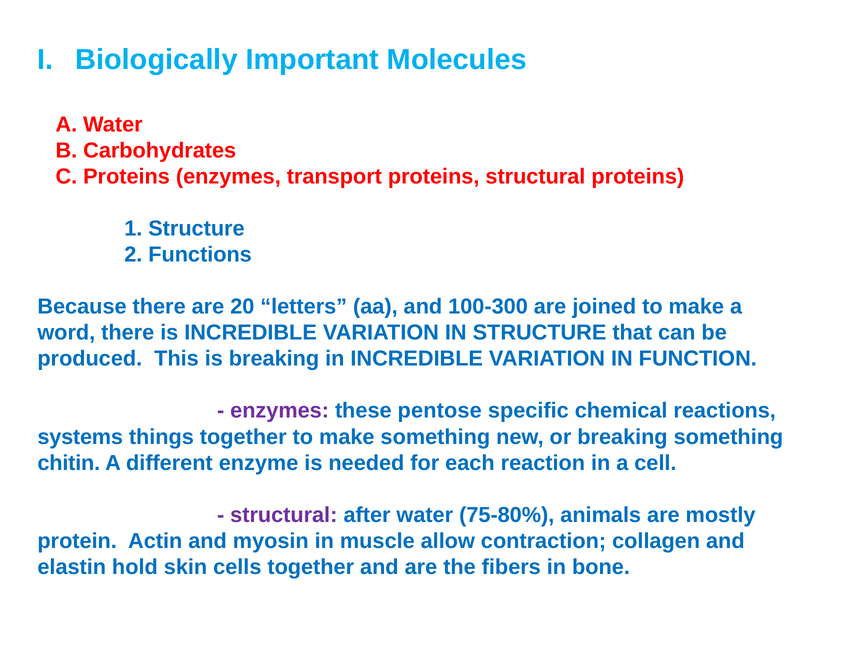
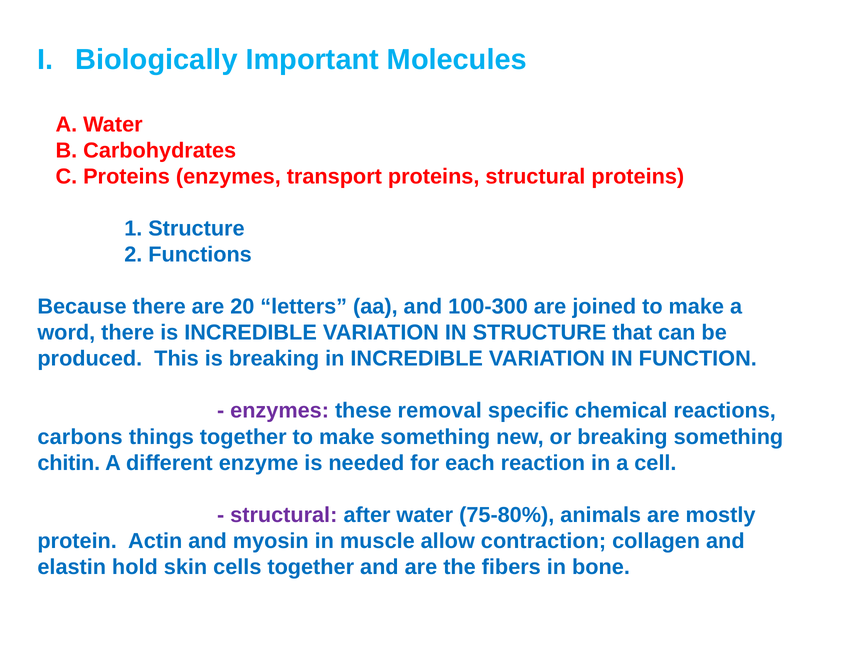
pentose: pentose -> removal
systems: systems -> carbons
